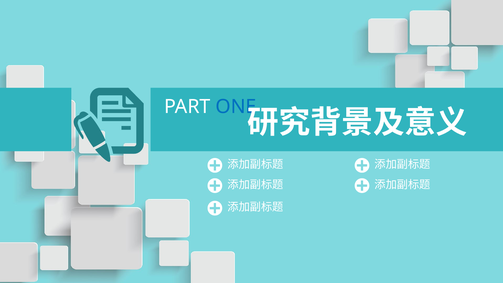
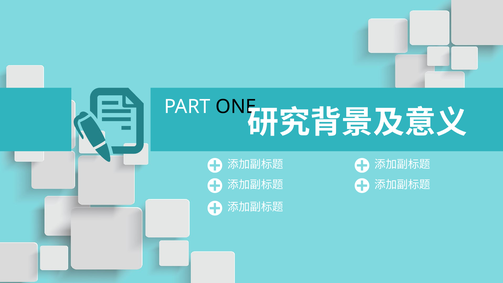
ONE colour: blue -> black
